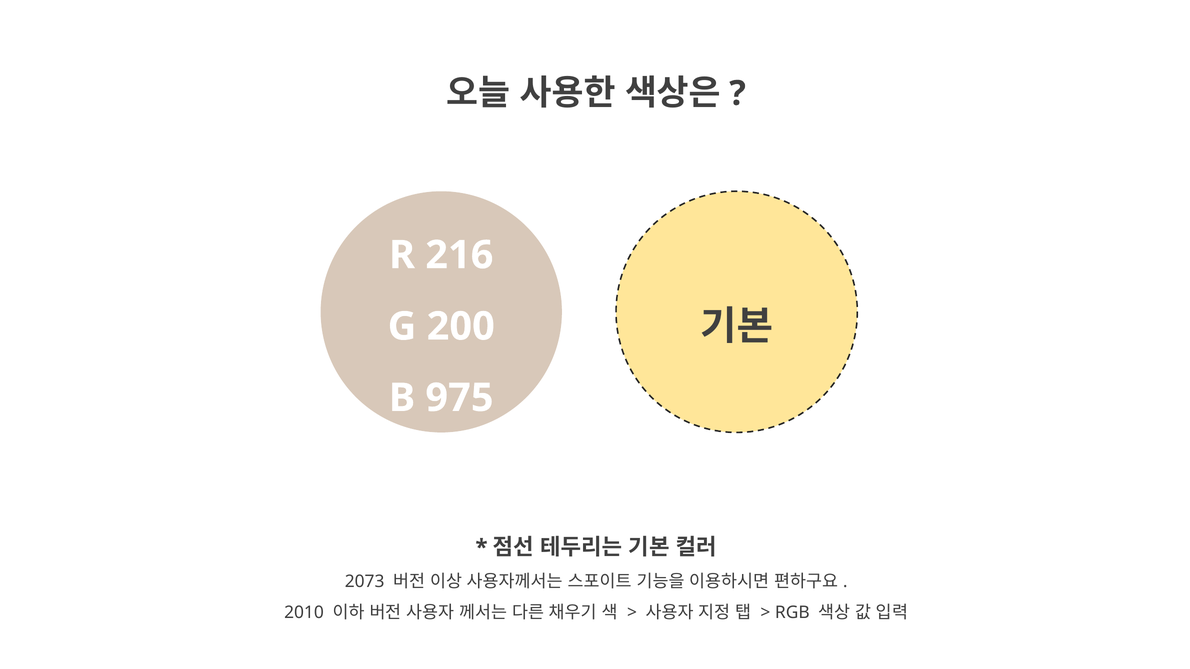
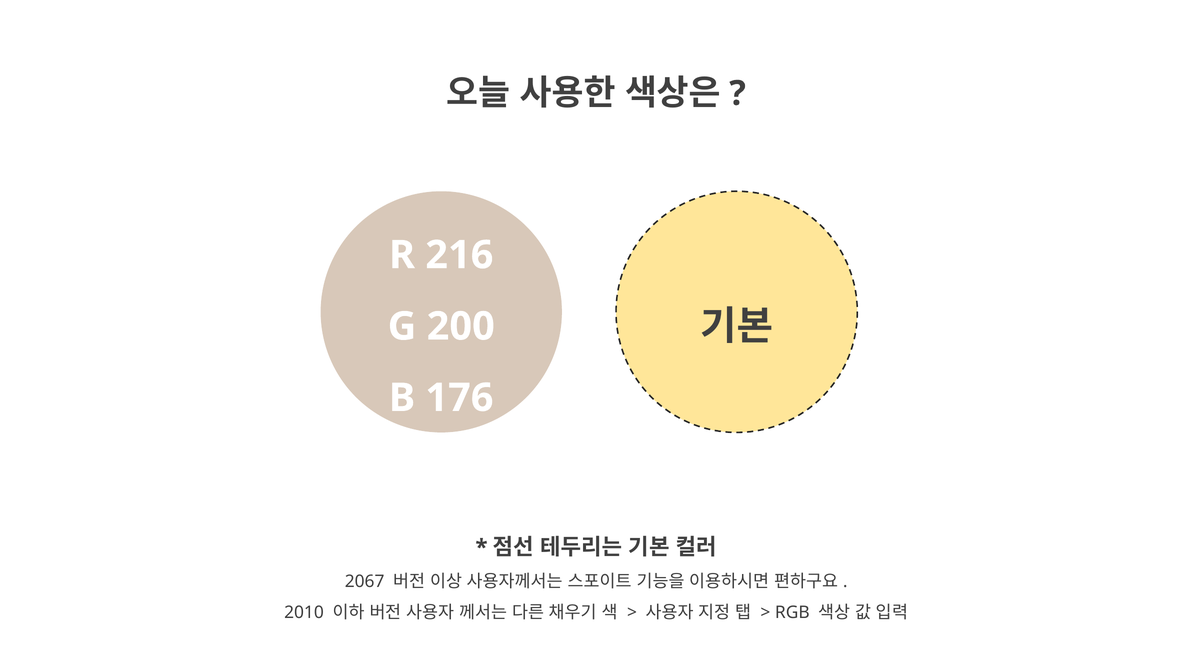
975: 975 -> 176
2073: 2073 -> 2067
